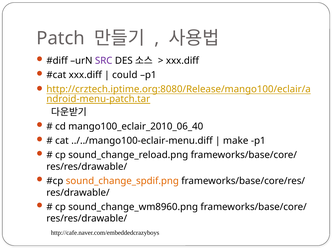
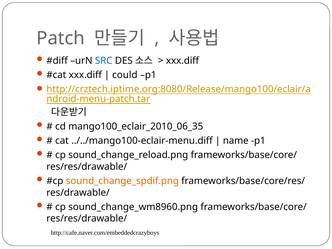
SRC colour: purple -> blue
mango100_eclair_2010_06_40: mango100_eclair_2010_06_40 -> mango100_eclair_2010_06_35
make: make -> name
